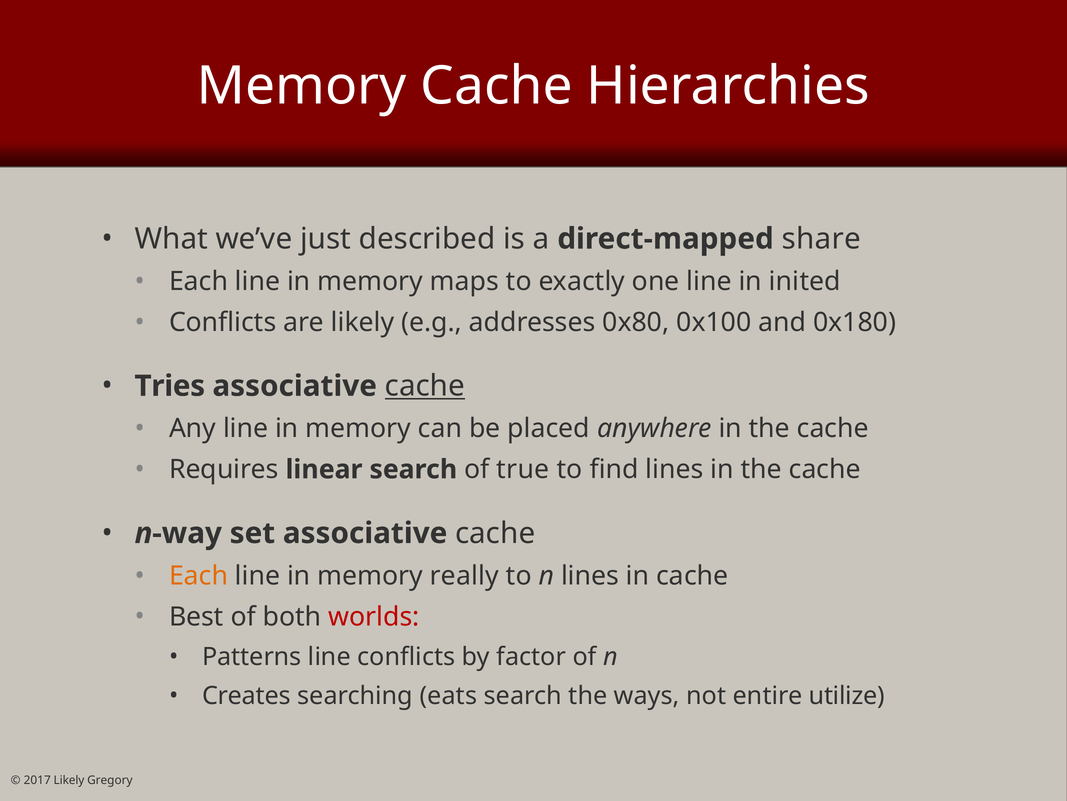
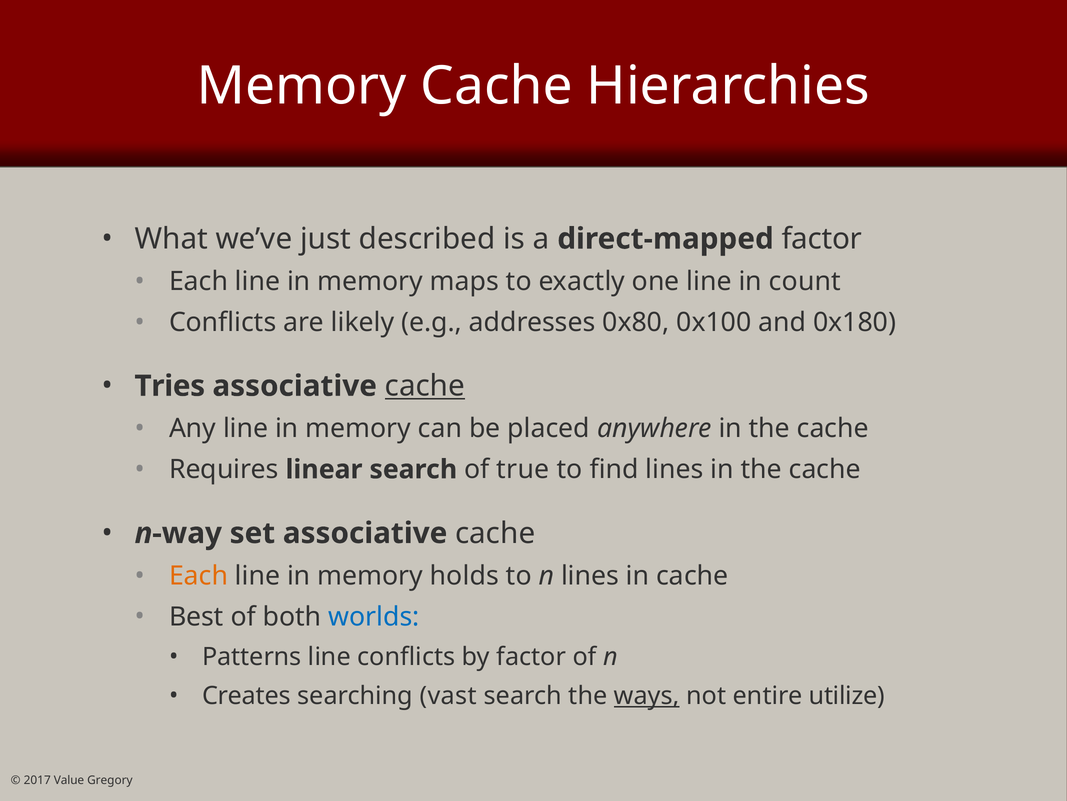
direct-mapped share: share -> factor
inited: inited -> count
really: really -> holds
worlds colour: red -> blue
eats: eats -> vast
ways underline: none -> present
2017 Likely: Likely -> Value
